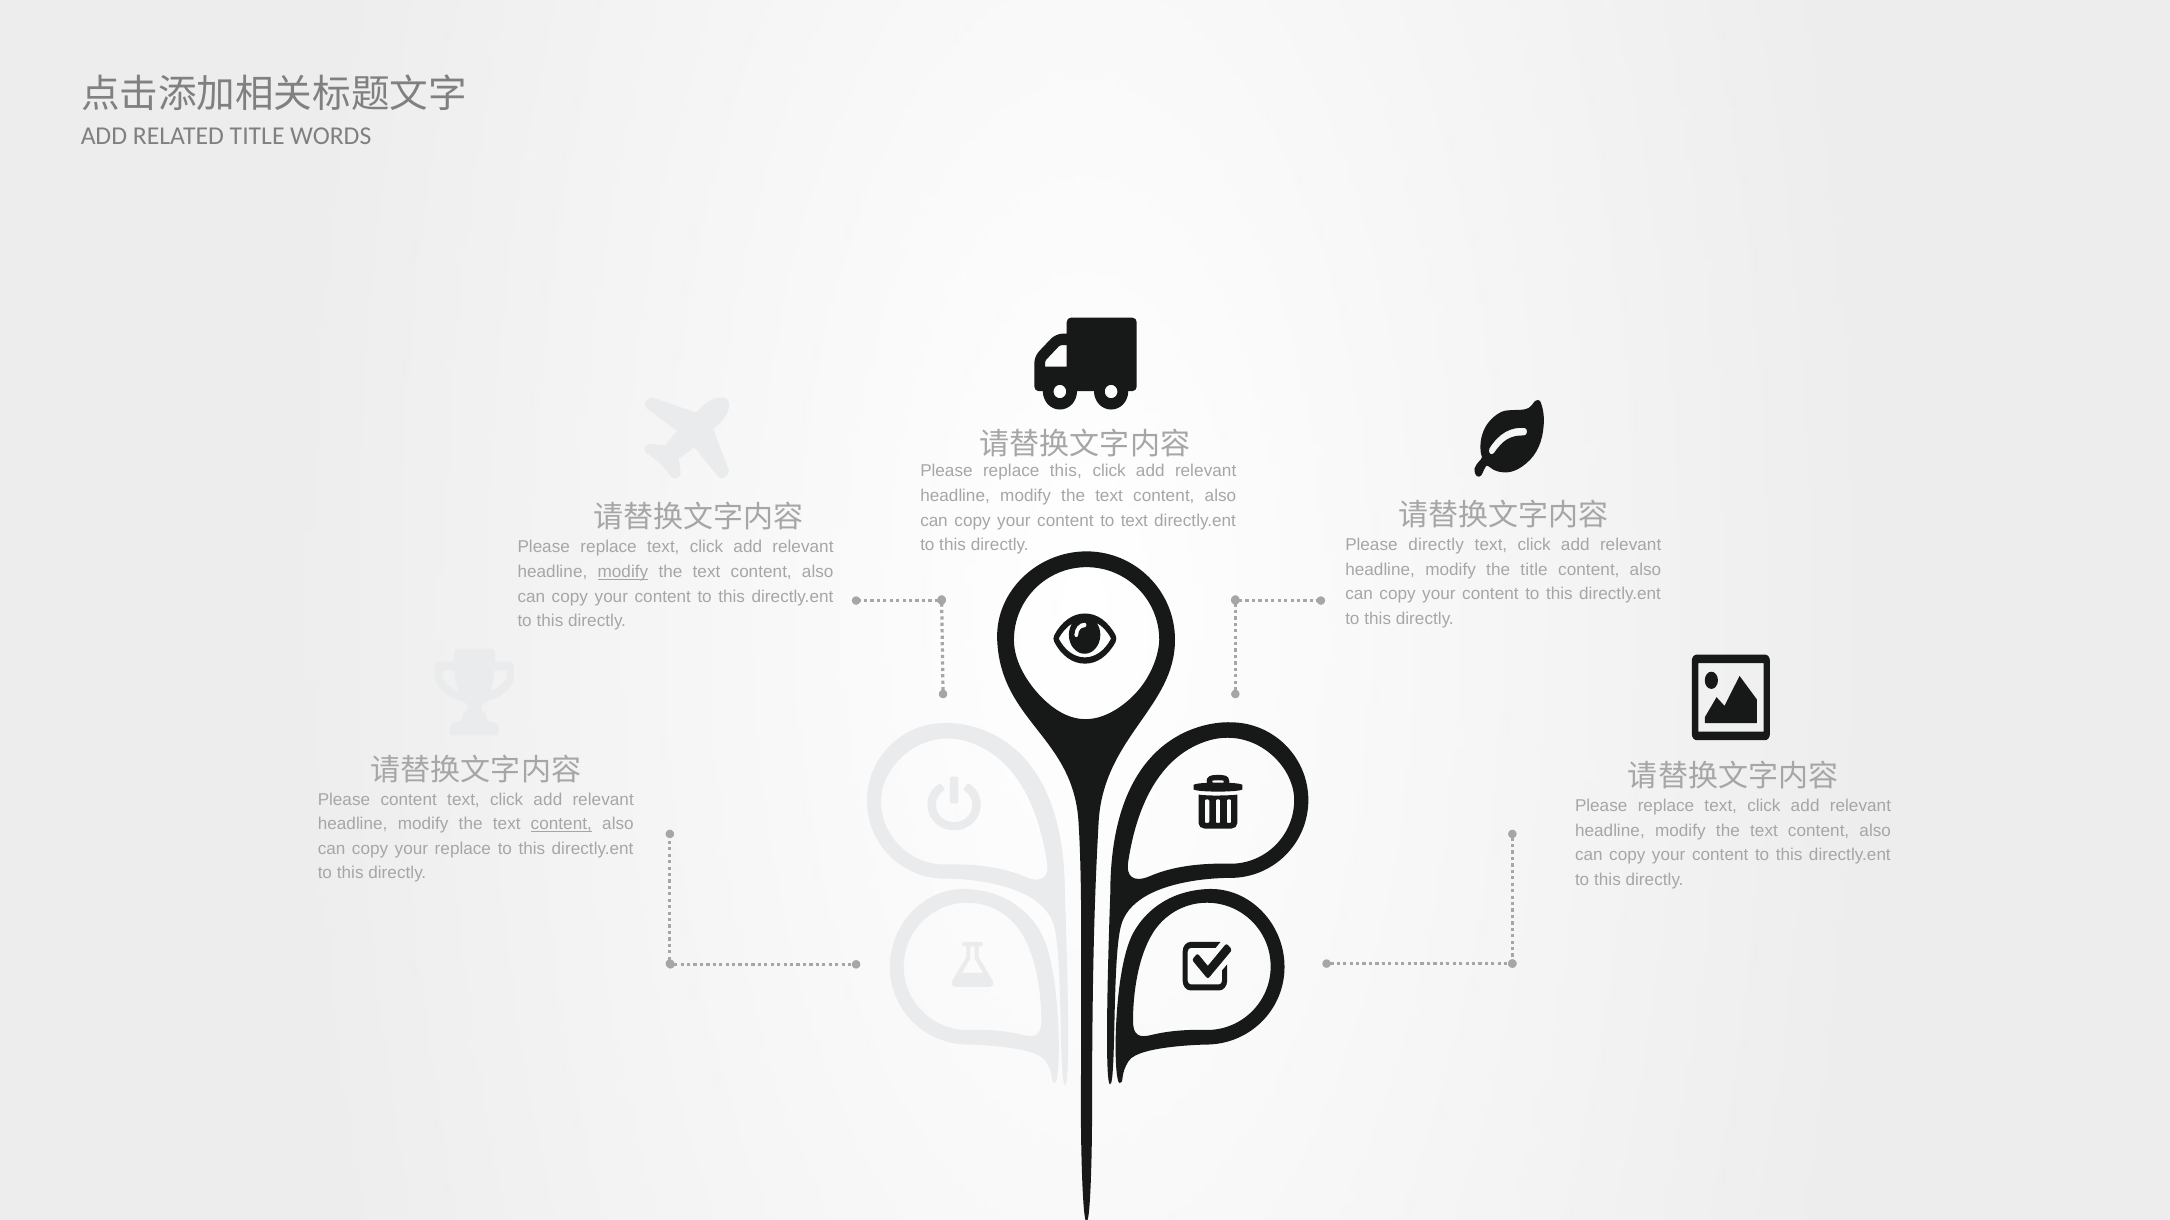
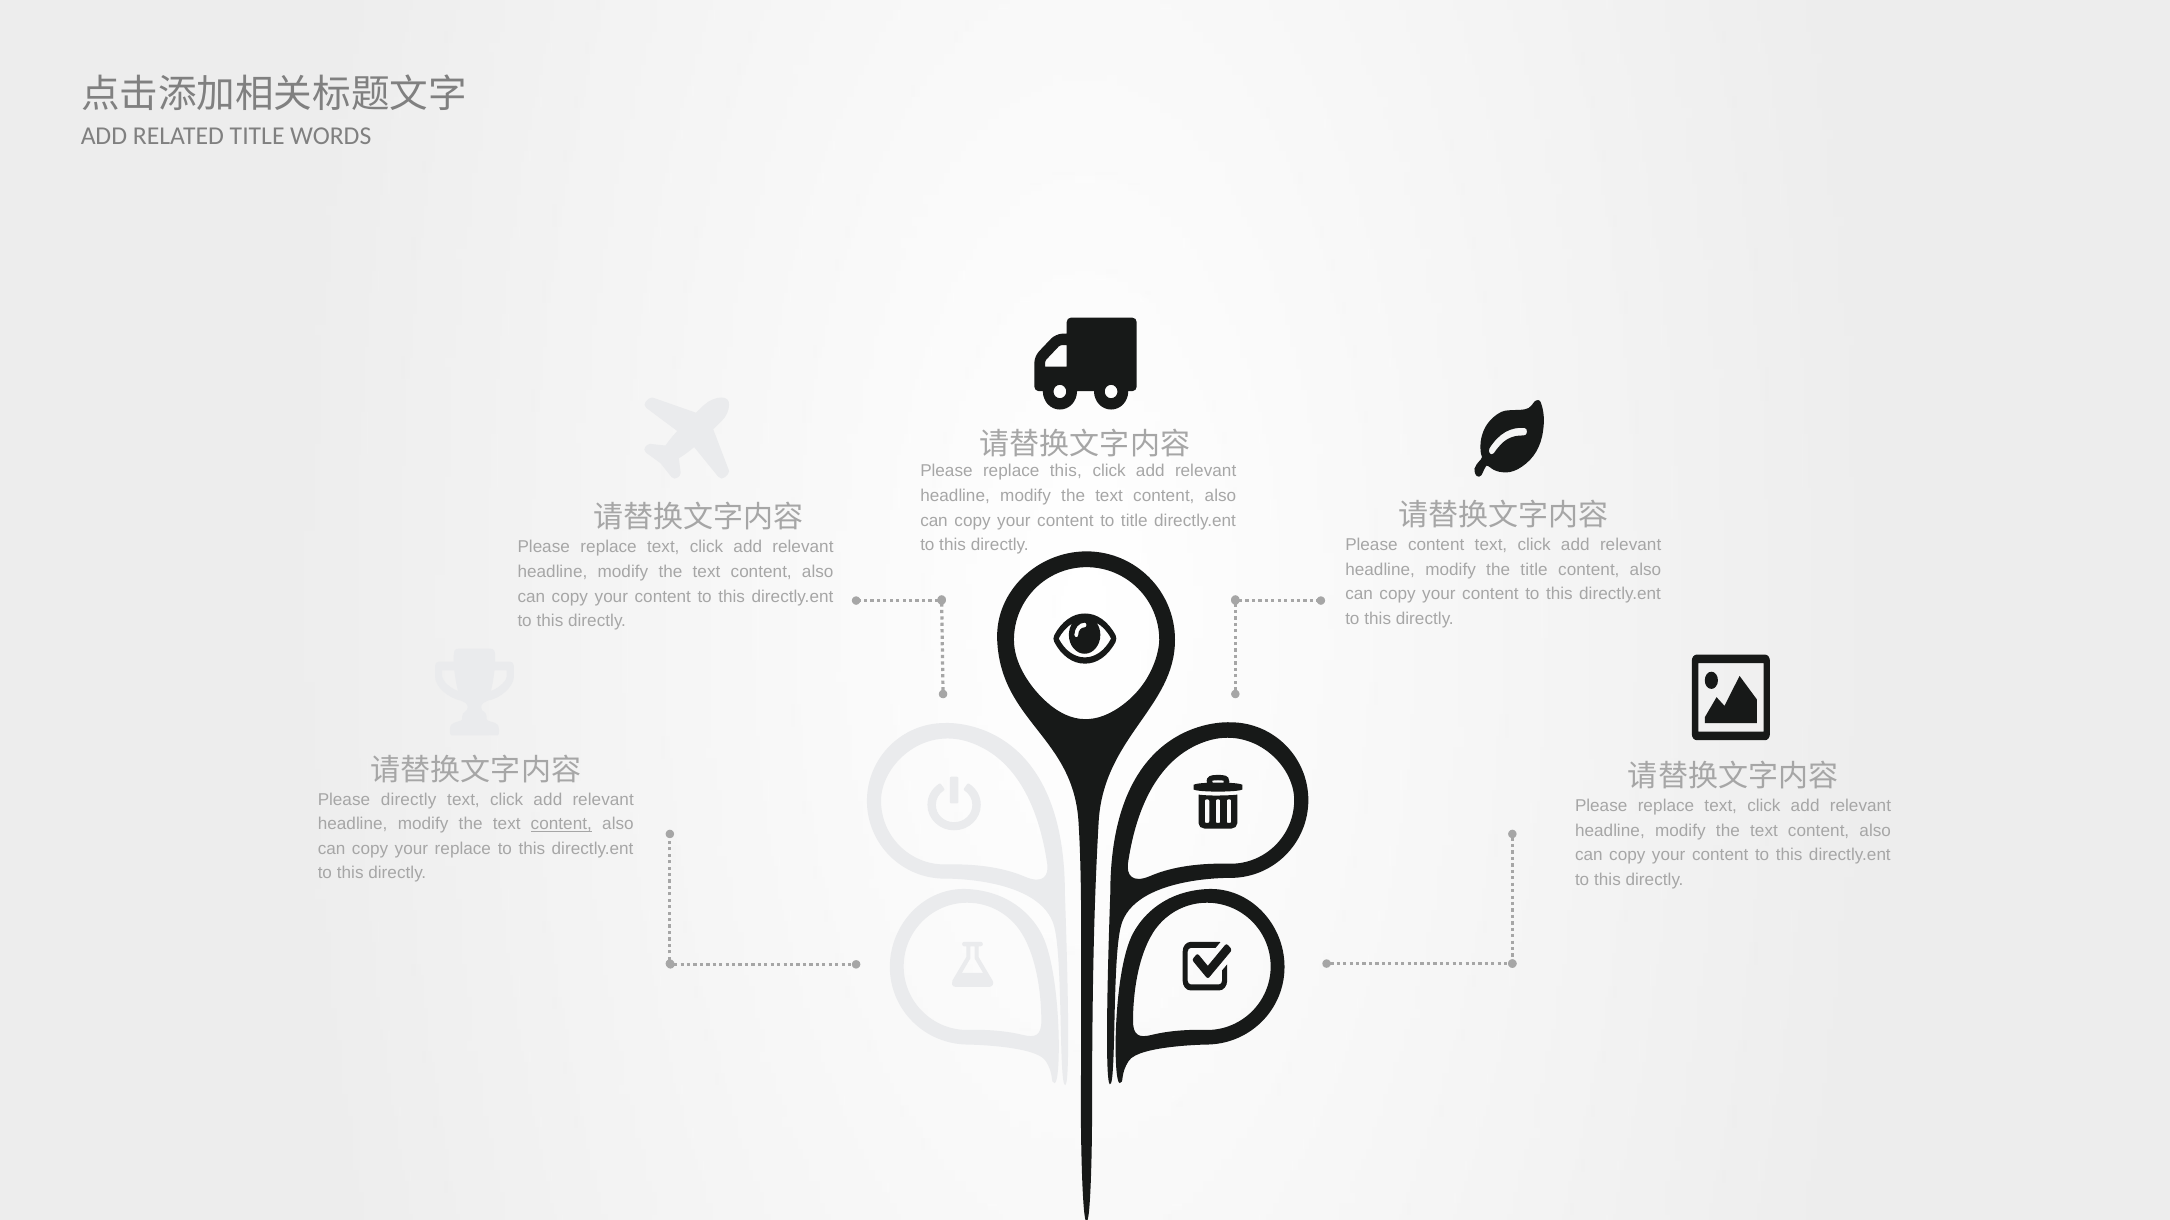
to text: text -> title
Please directly: directly -> content
modify at (623, 572) underline: present -> none
Please content: content -> directly
